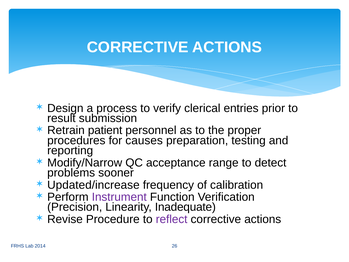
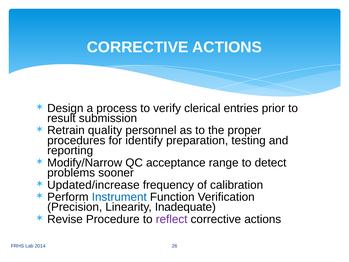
patient: patient -> quality
causes: causes -> identify
Instrument colour: purple -> blue
